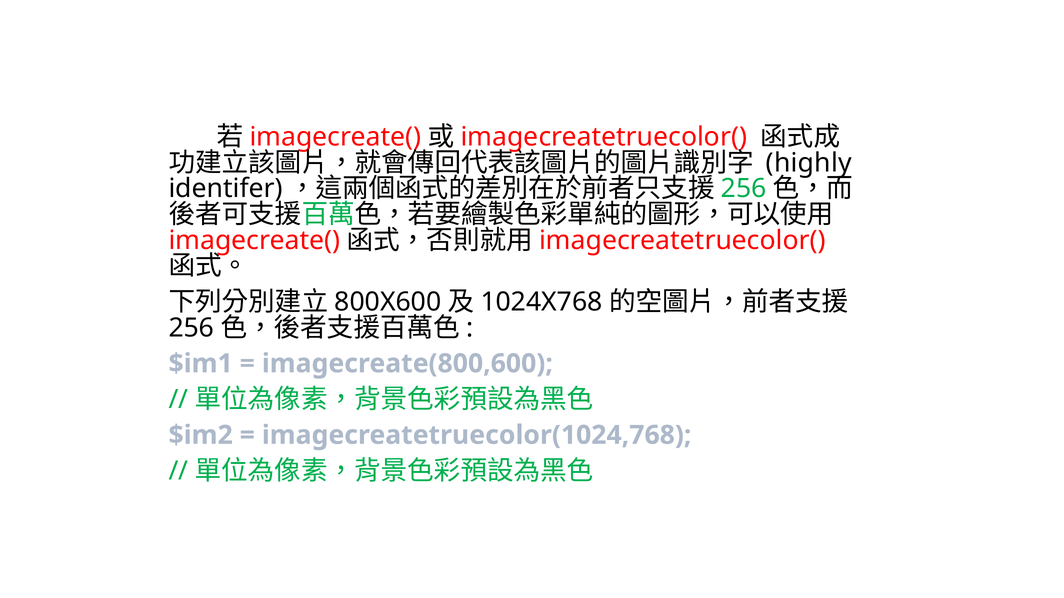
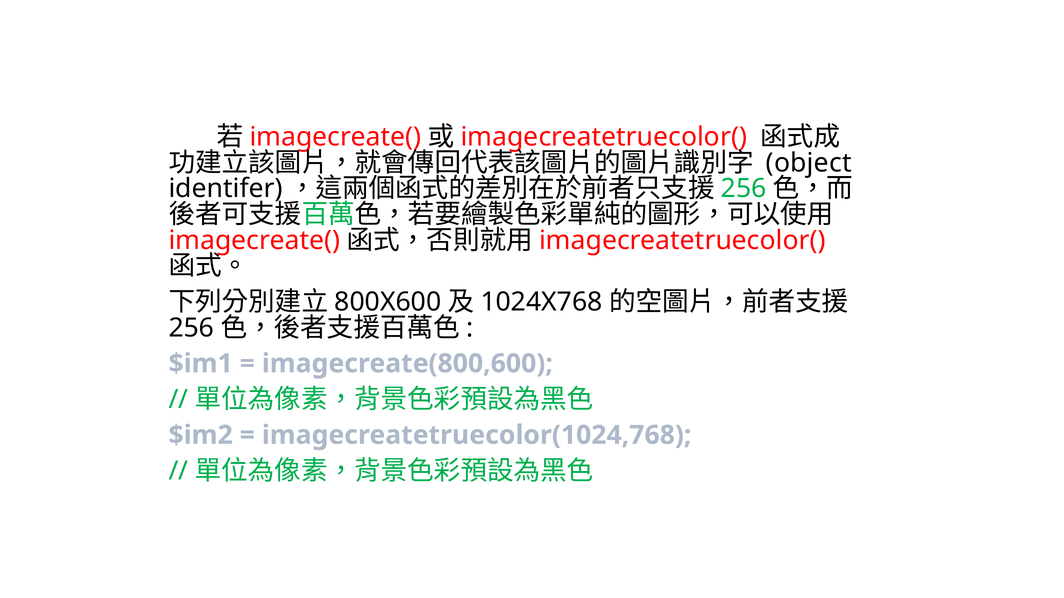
highly: highly -> object
